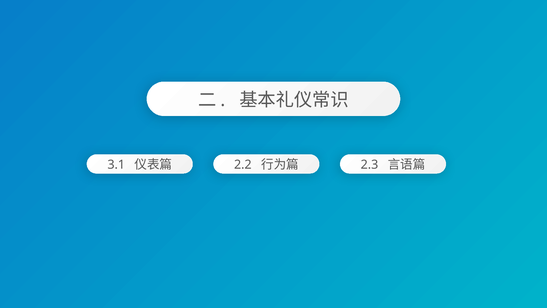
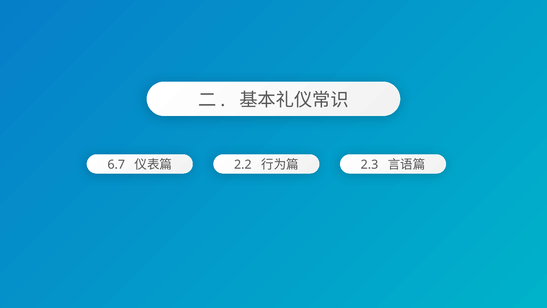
3.1: 3.1 -> 6.7
